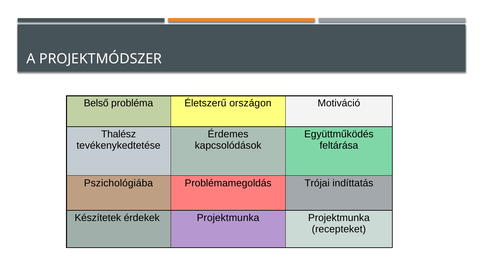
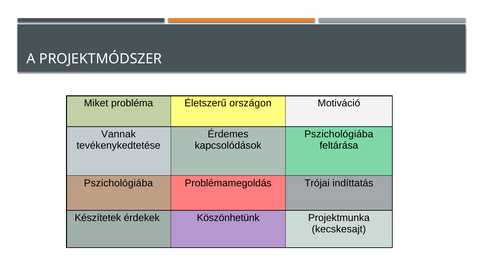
Belső: Belső -> Miket
Thalész: Thalész -> Vannak
Együttműködés at (339, 134): Együttműködés -> Pszichológiába
érdekek Projektmunka: Projektmunka -> Köszönhetünk
recepteket: recepteket -> kecskesajt
